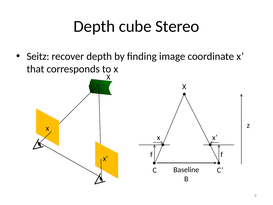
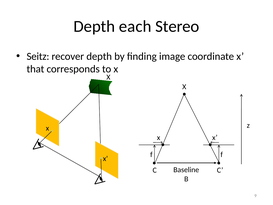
cube: cube -> each
